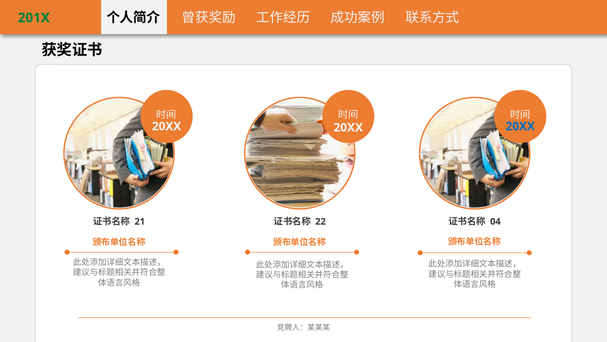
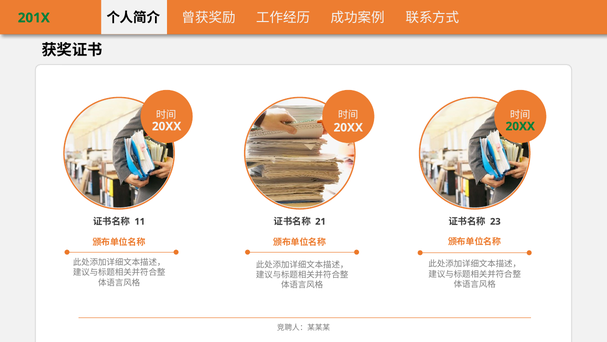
20XX at (520, 126) colour: blue -> green
21: 21 -> 11
22: 22 -> 21
04: 04 -> 23
